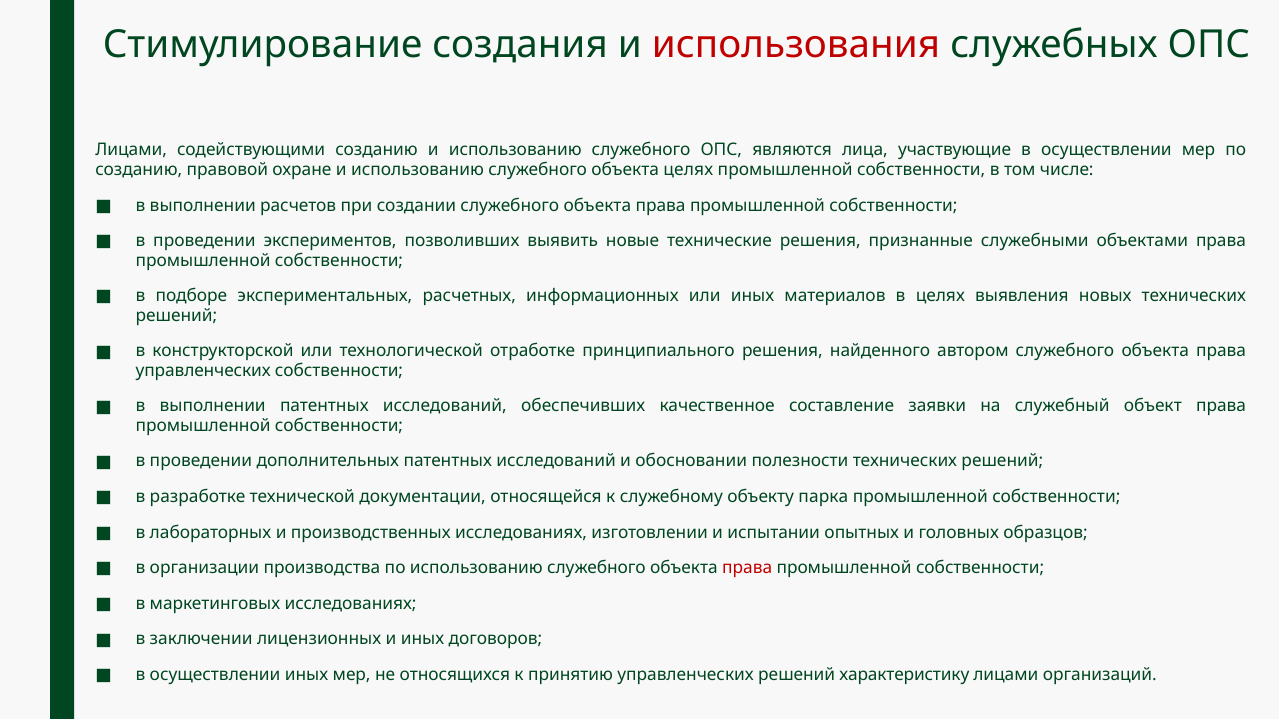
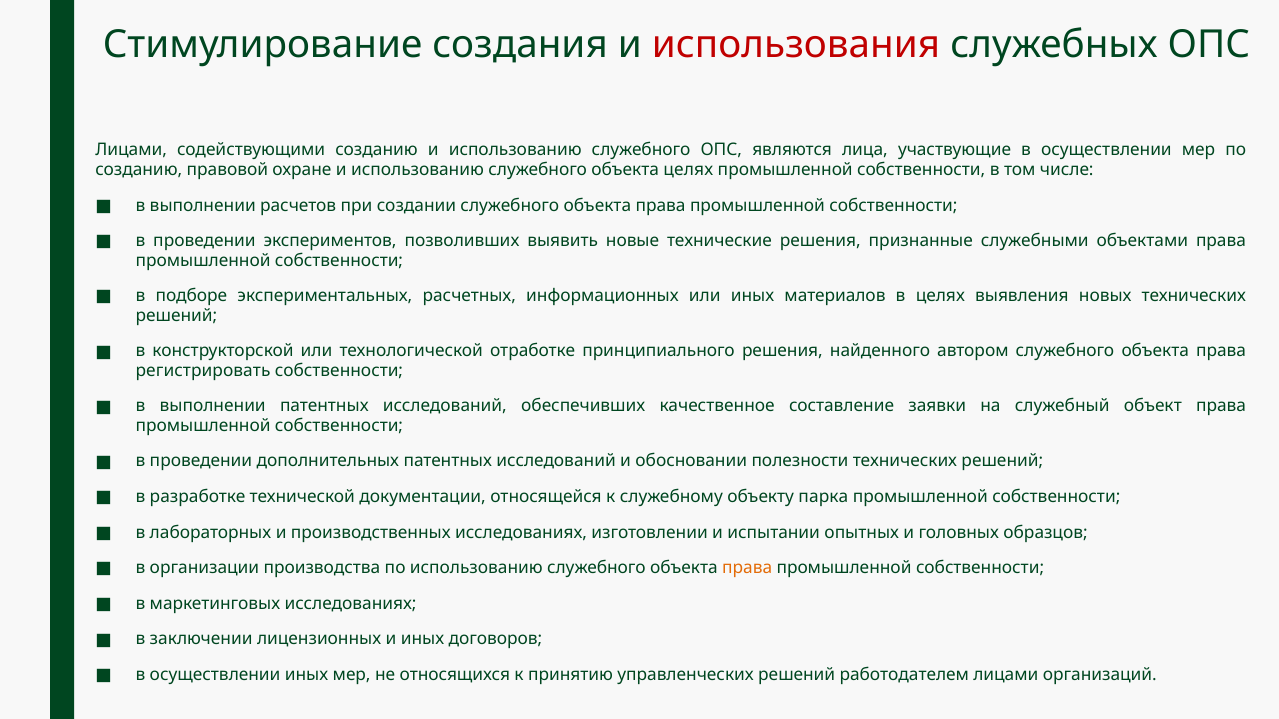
управленческих at (203, 371): управленческих -> регистрировать
права at (747, 568) colour: red -> orange
характеристику: характеристику -> работодателем
